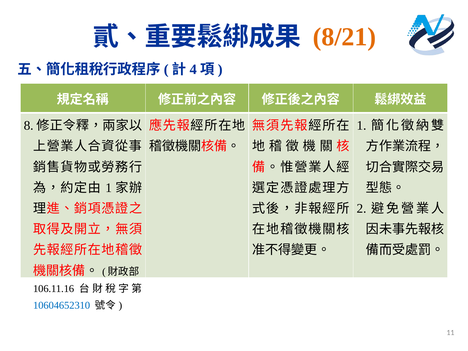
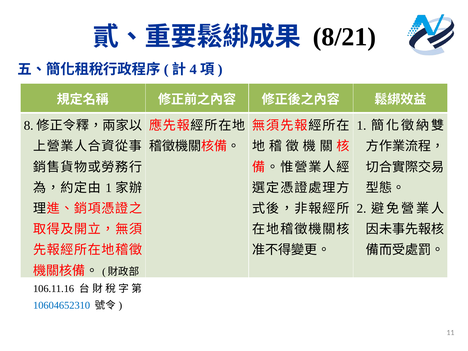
8/21 colour: orange -> black
